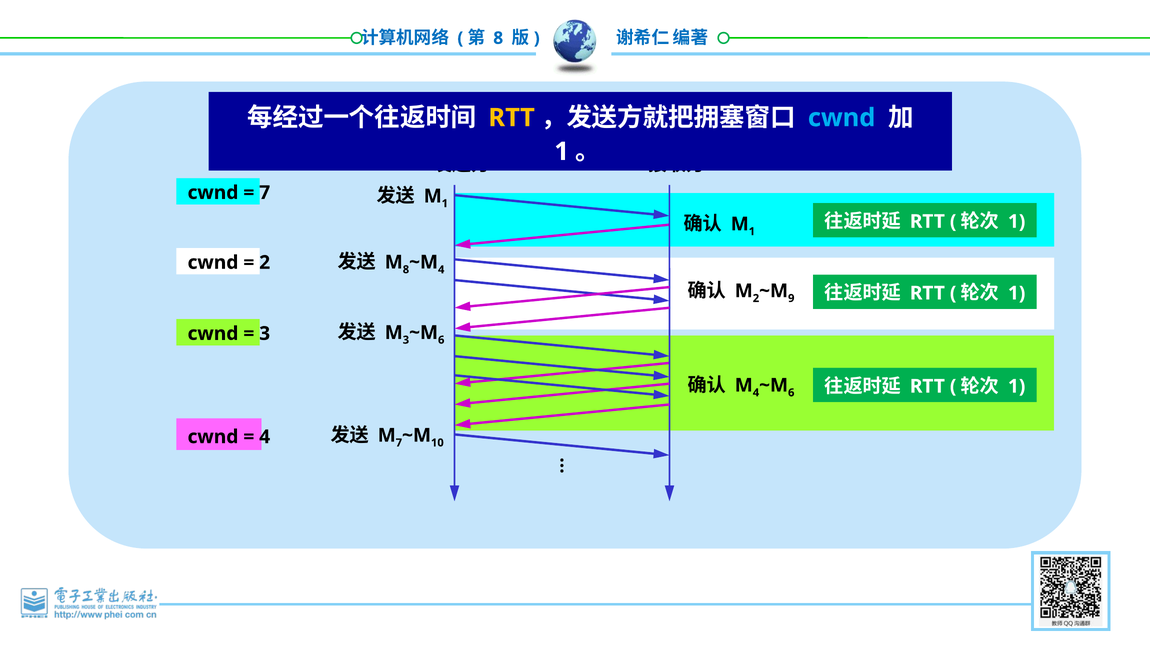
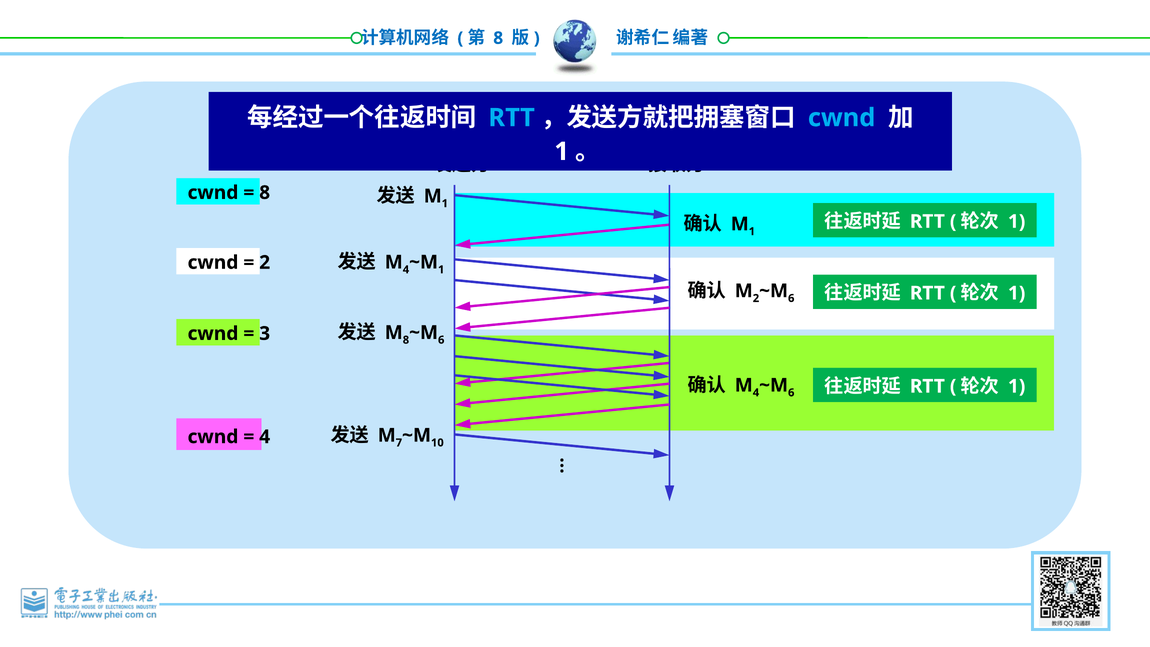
RTT at (512, 118) colour: yellow -> light blue
7 at (265, 193): 7 -> 8
8 at (406, 270): 8 -> 4
4 at (441, 270): 4 -> 1
9 at (791, 298): 9 -> 6
3 at (406, 340): 3 -> 8
